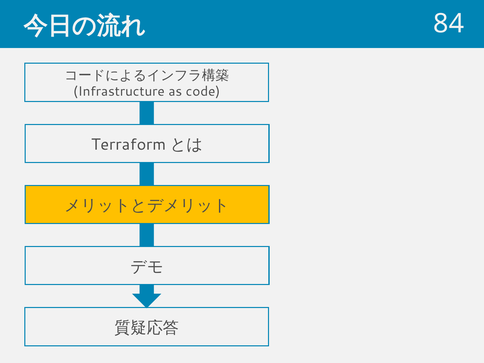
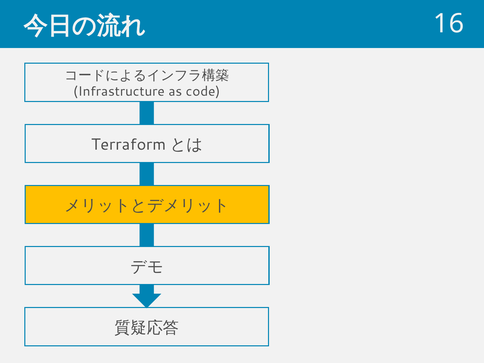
84: 84 -> 16
